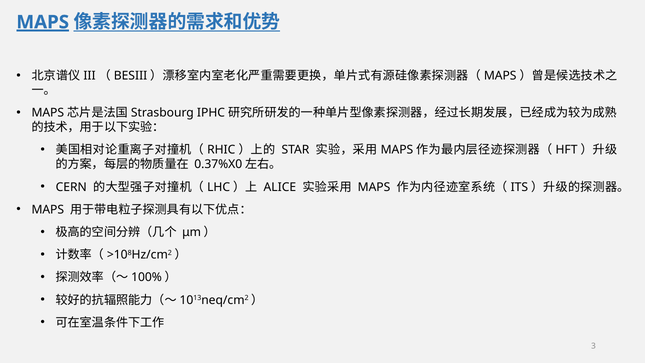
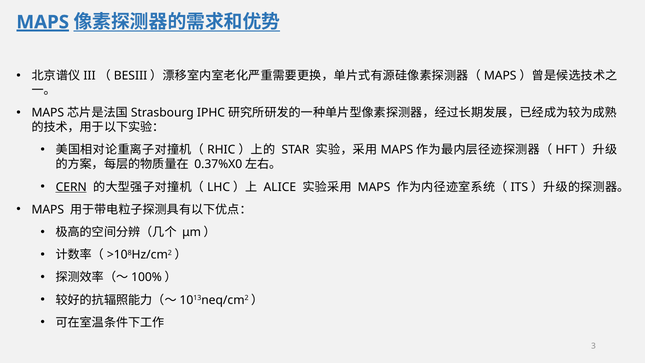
CERN underline: none -> present
